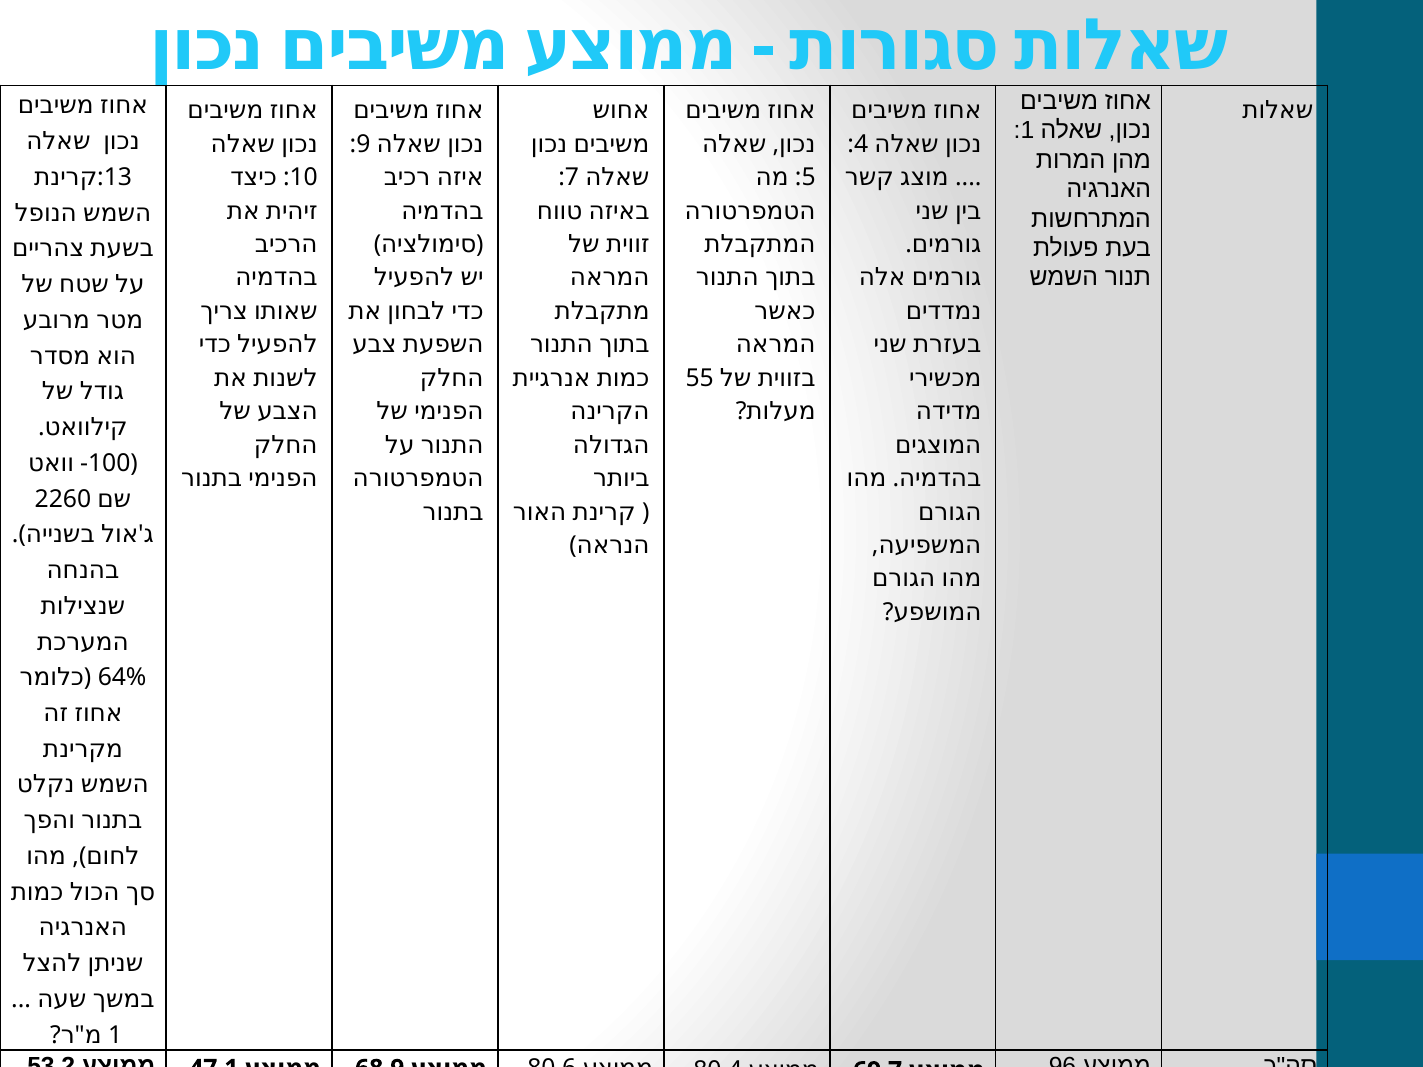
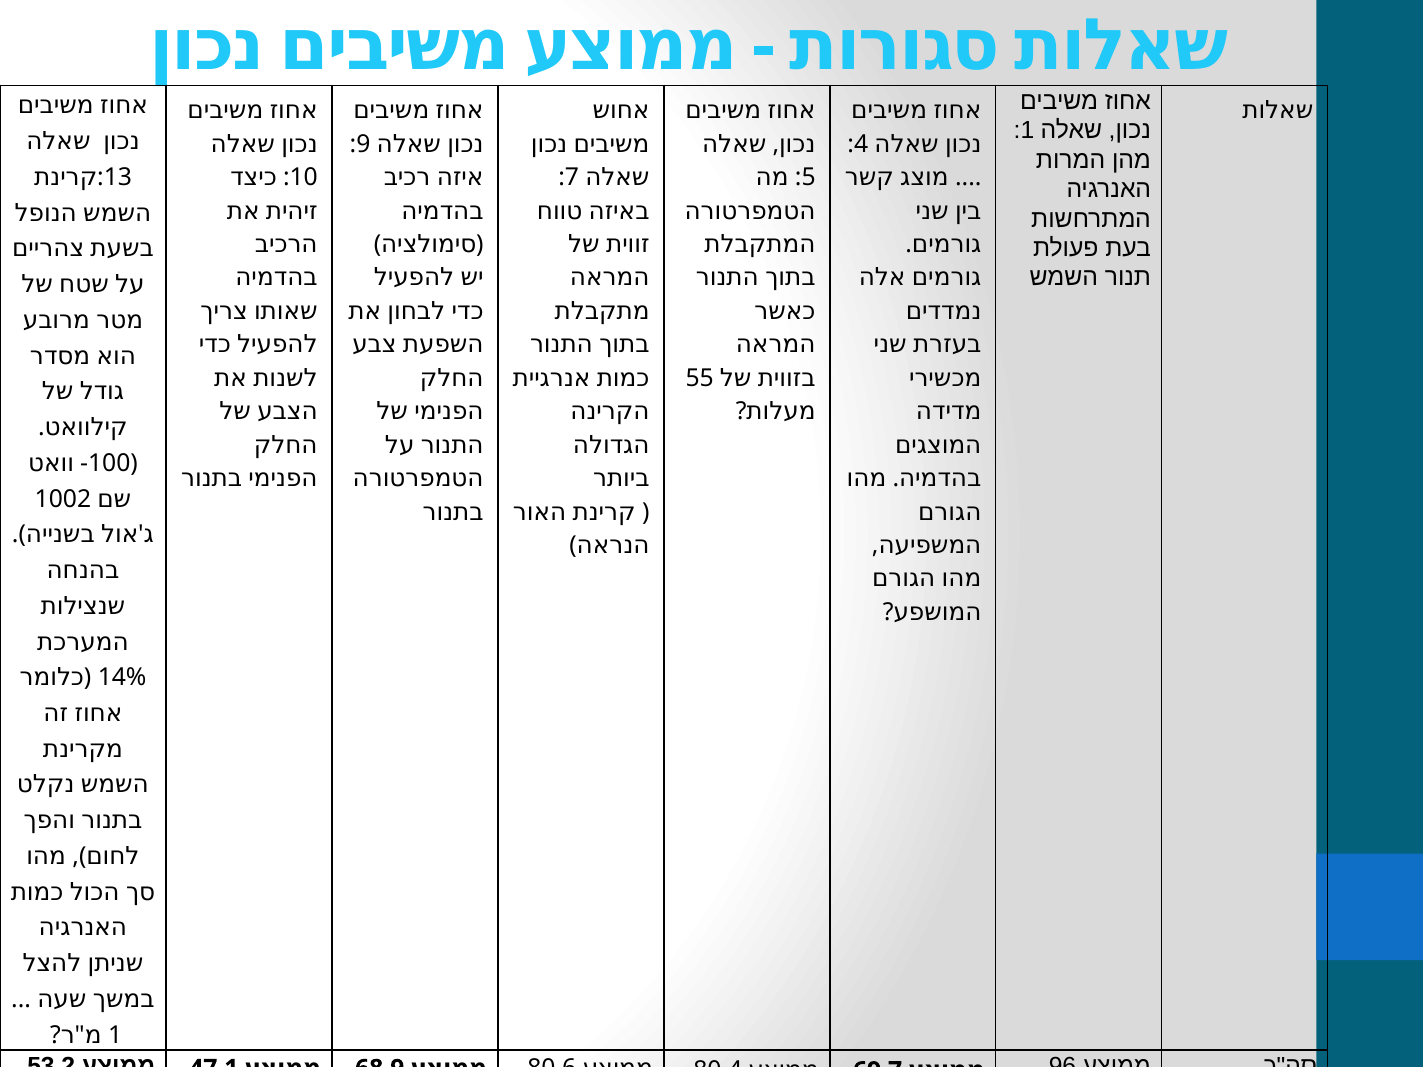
2260: 2260 -> 1002
64%: 64% -> 14%
